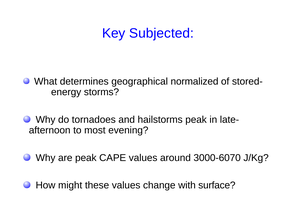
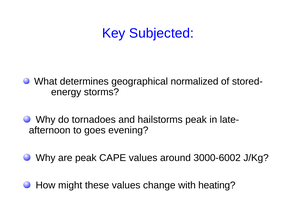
most: most -> goes
3000-6070: 3000-6070 -> 3000-6002
surface: surface -> heating
